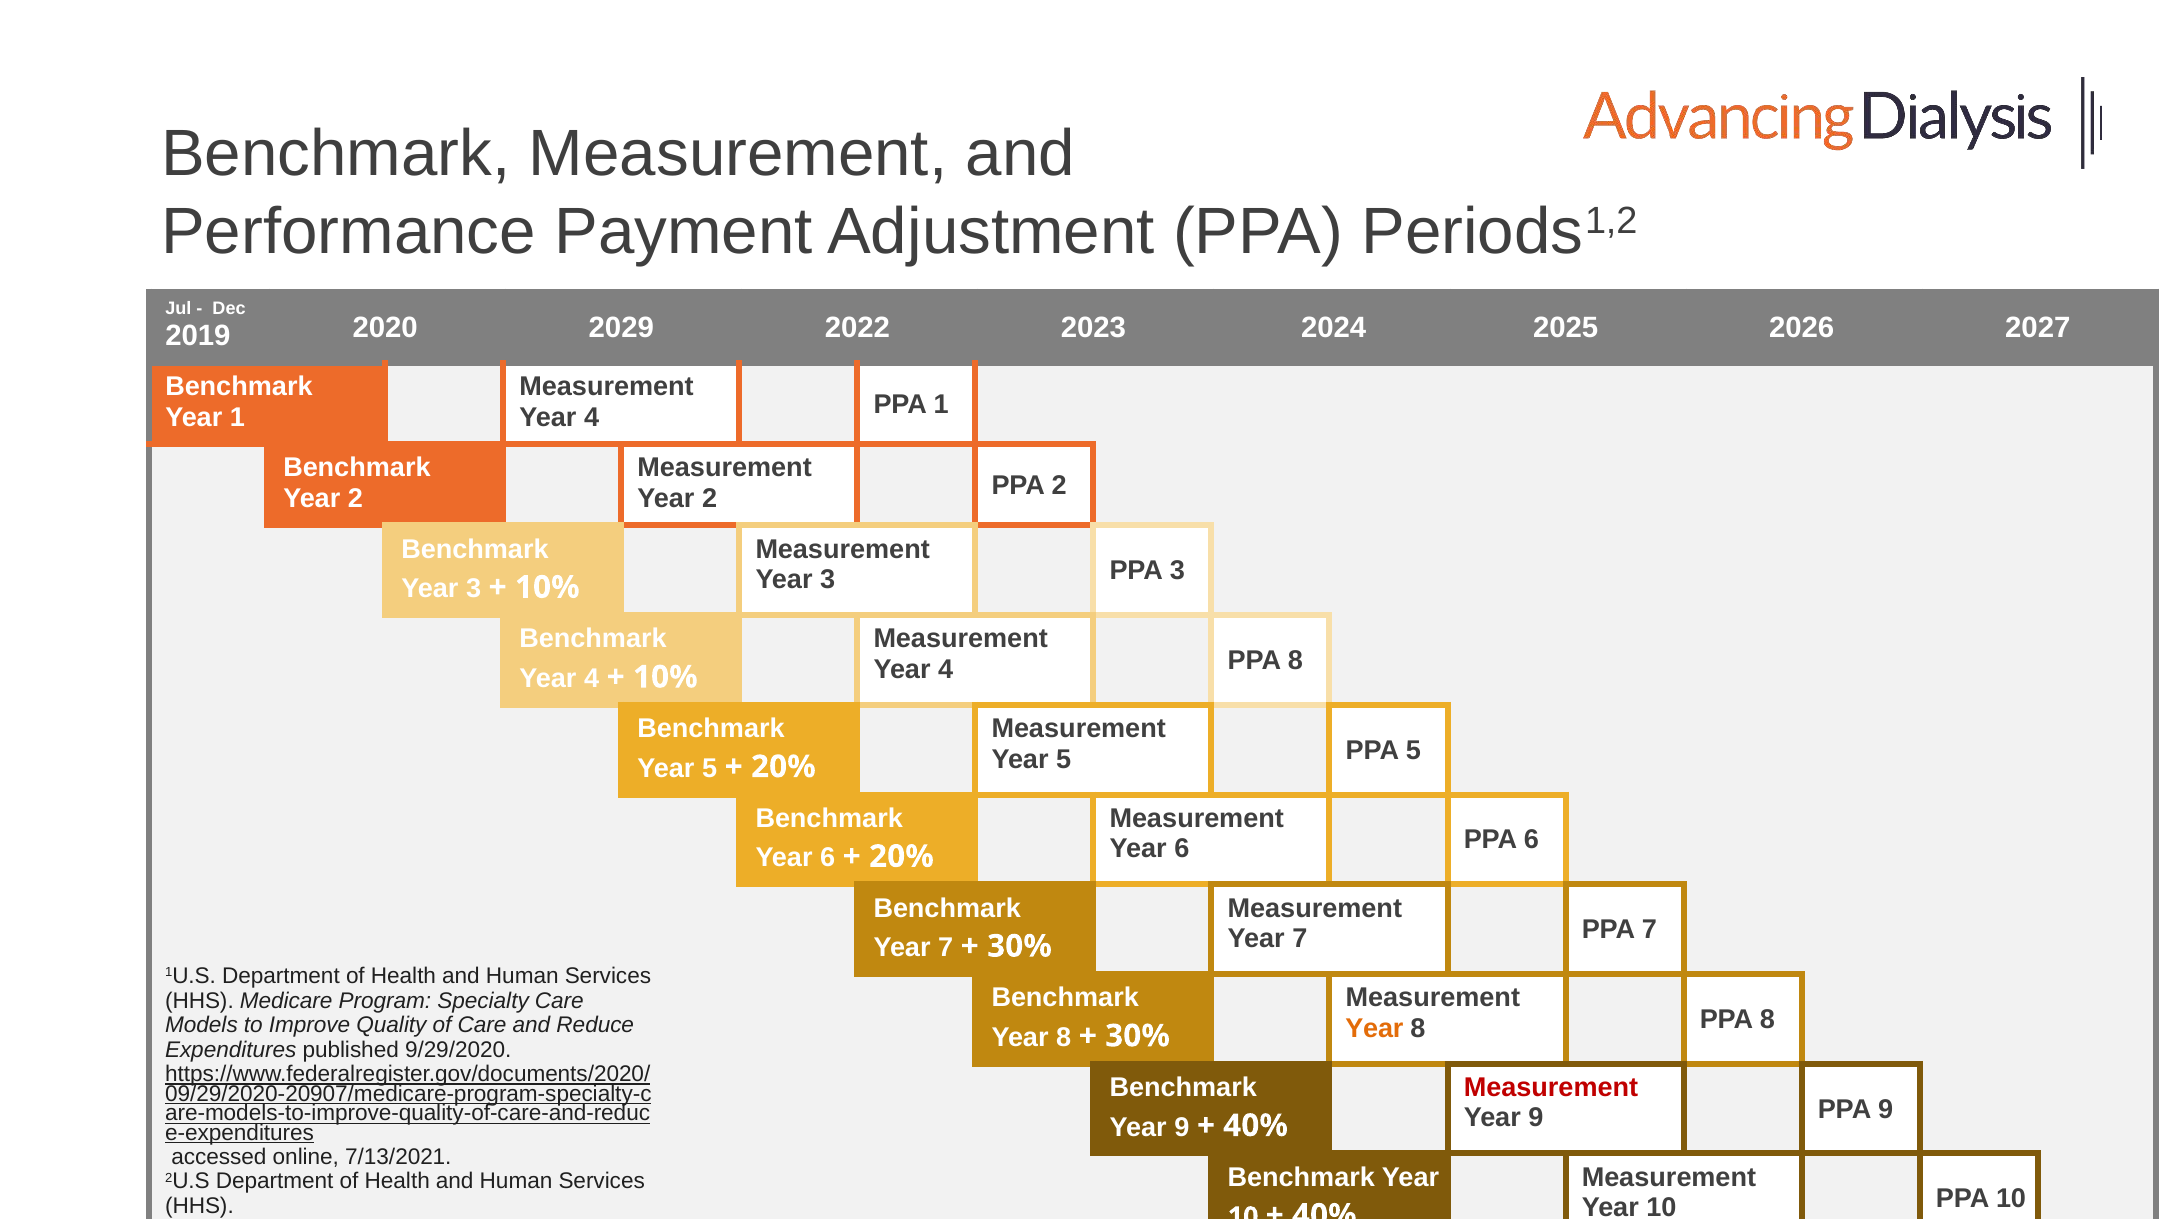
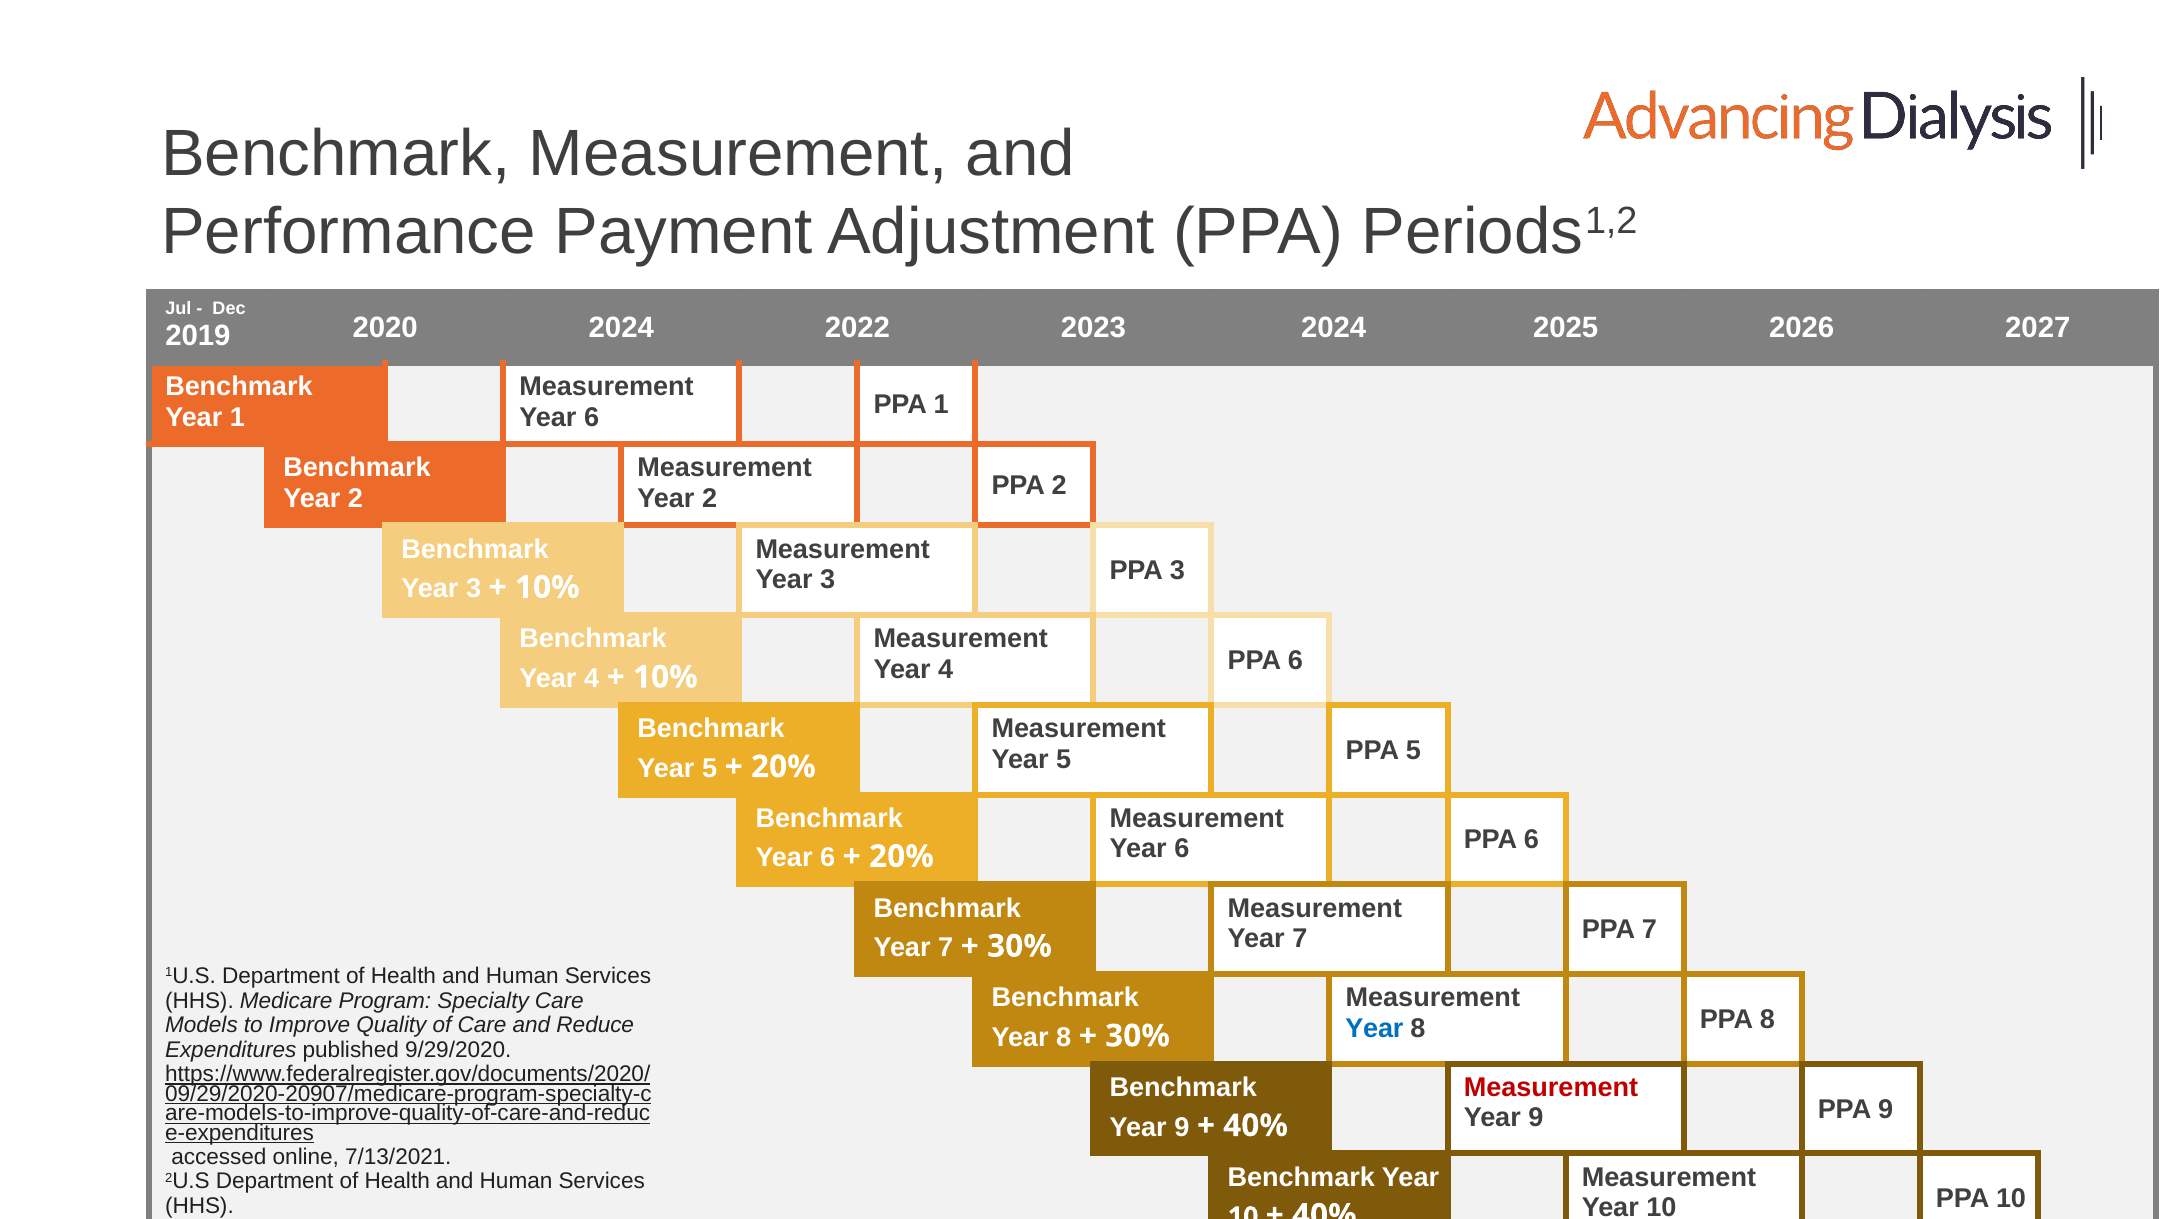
2020 2029: 2029 -> 2024
4 at (592, 417): 4 -> 6
4 PPA 8: 8 -> 6
Year at (1374, 1029) colour: orange -> blue
